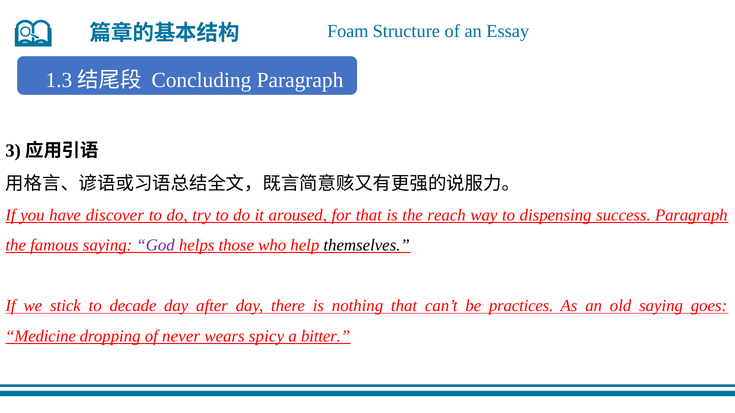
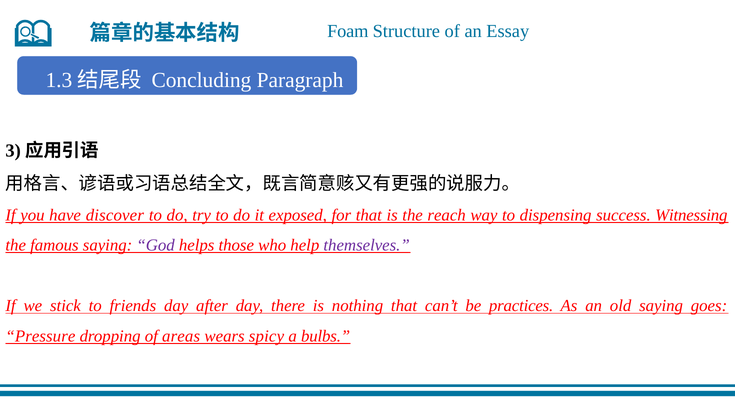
aroused: aroused -> exposed
success Paragraph: Paragraph -> Witnessing
themselves colour: black -> purple
decade: decade -> friends
Medicine: Medicine -> Pressure
never: never -> areas
bitter: bitter -> bulbs
